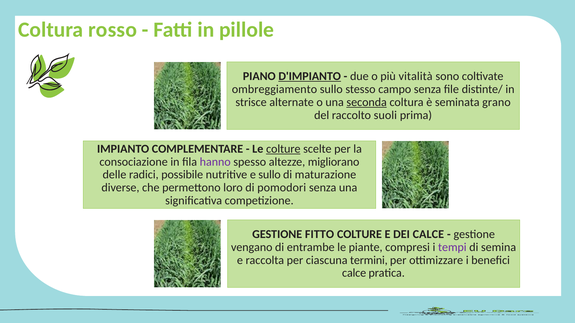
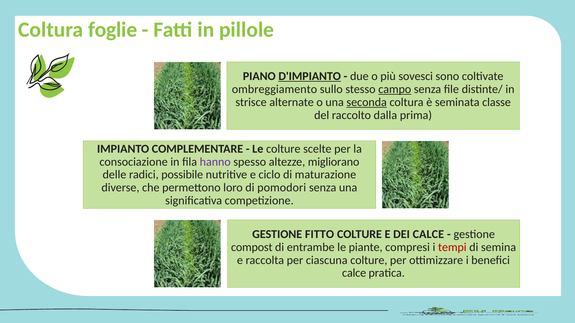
rosso: rosso -> foglie
vitalità: vitalità -> sovesci
campo underline: none -> present
grano: grano -> classe
suoli: suoli -> dalla
colture at (283, 149) underline: present -> none
e sullo: sullo -> ciclo
vengano: vengano -> compost
tempi colour: purple -> red
ciascuna termini: termini -> colture
